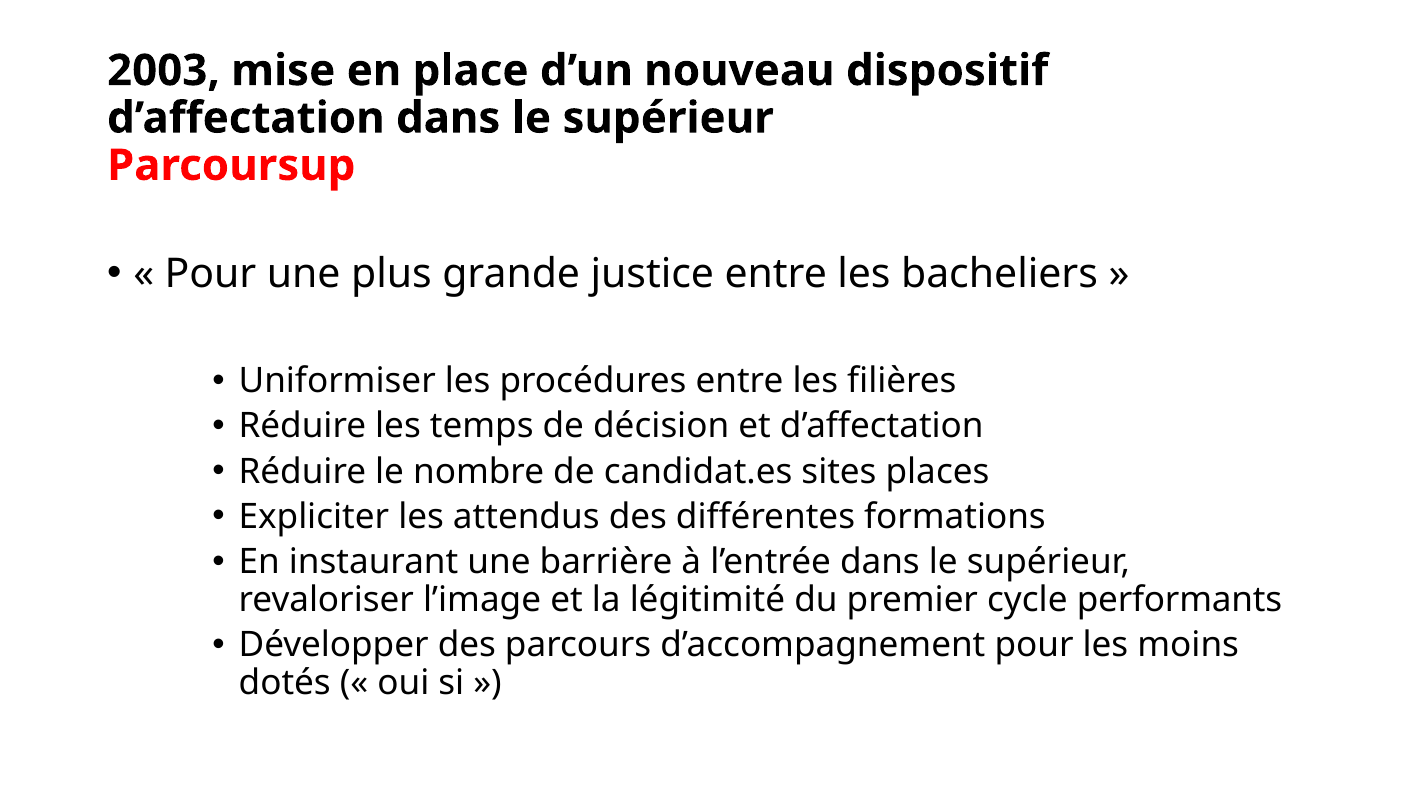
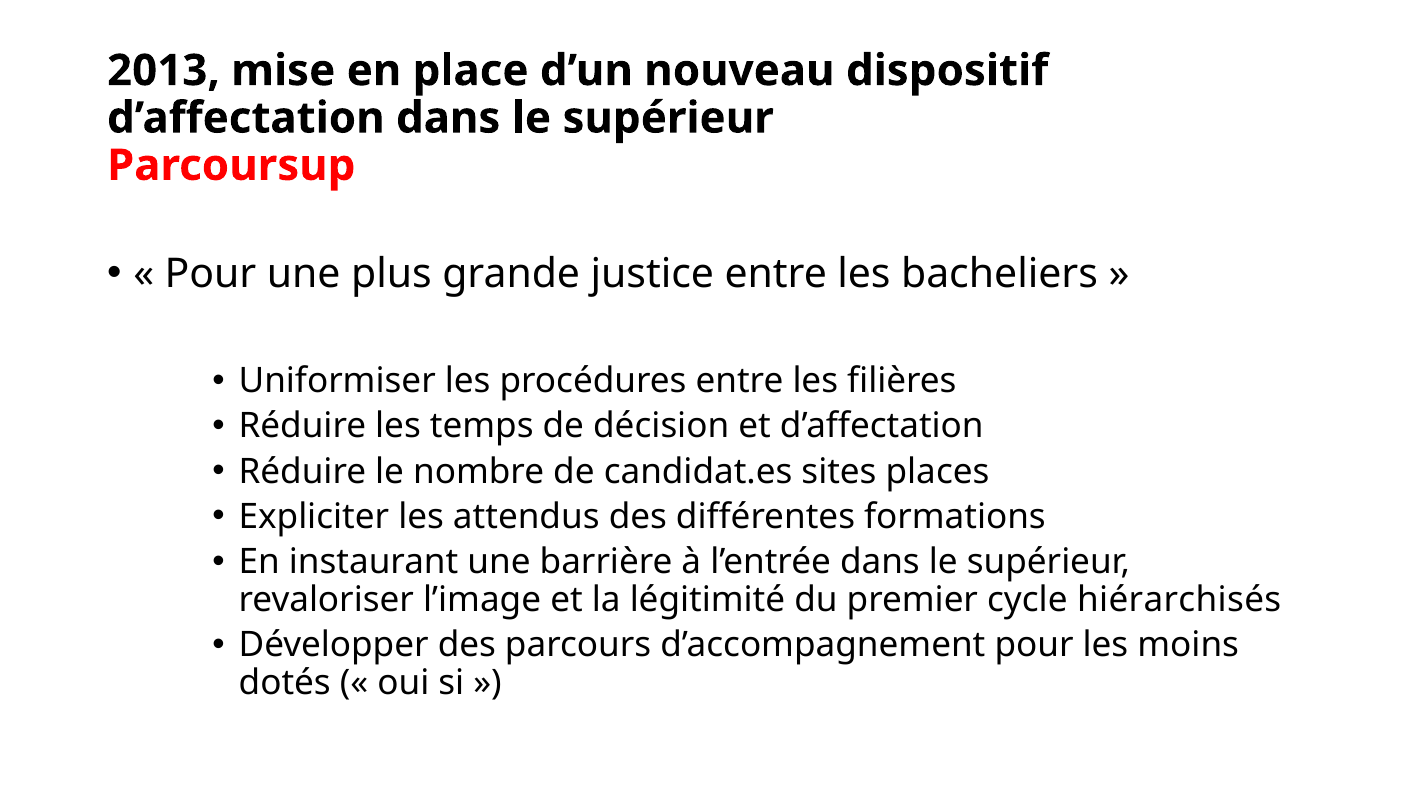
2003: 2003 -> 2013
performants: performants -> hiérarchisés
